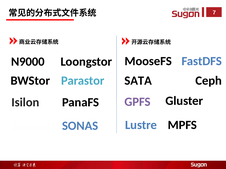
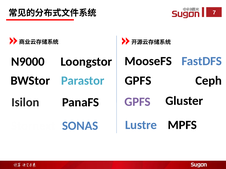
SATA at (138, 81): SATA -> GPFS
